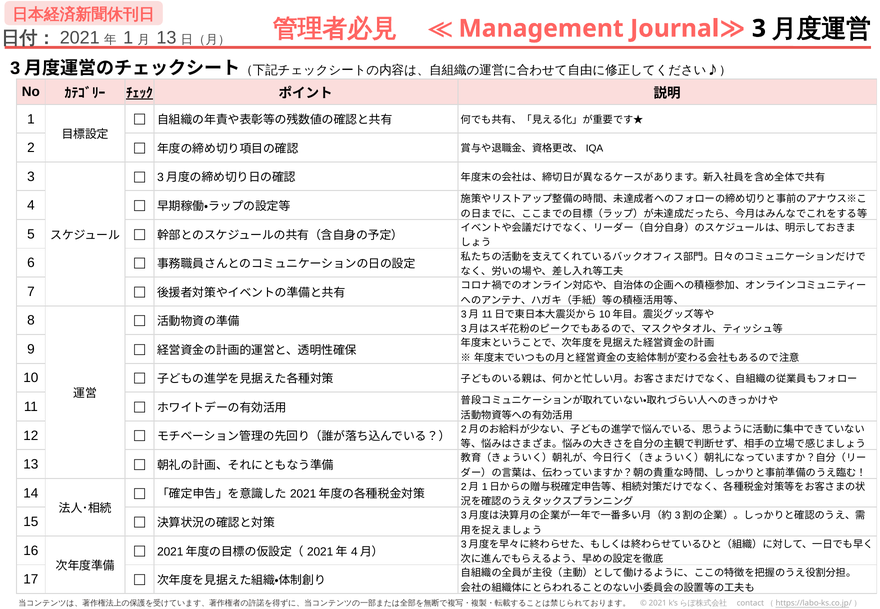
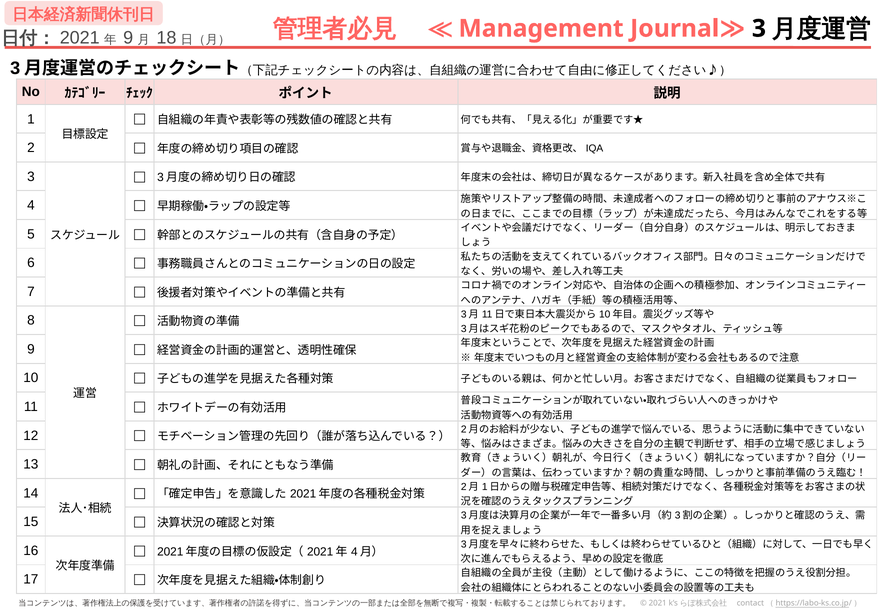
1 at (128, 38): 1 -> 9
13 at (166, 38): 13 -> 18
ﾁｪｯｸ underline: present -> none
